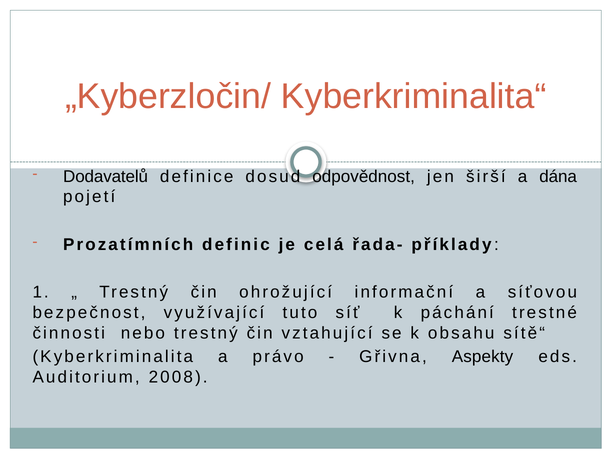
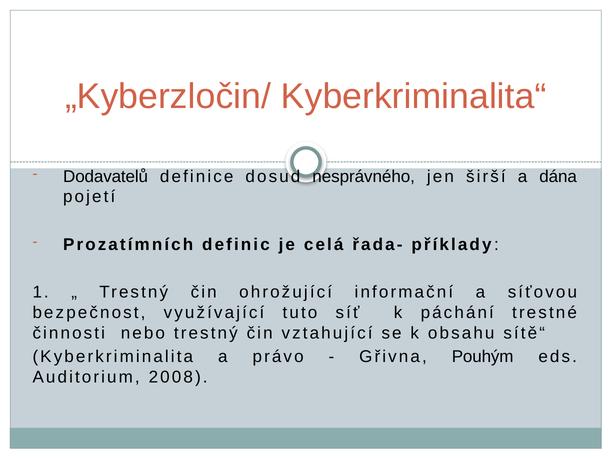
odpovědnost: odpovědnost -> nesprávného
Aspekty: Aspekty -> Pouhým
